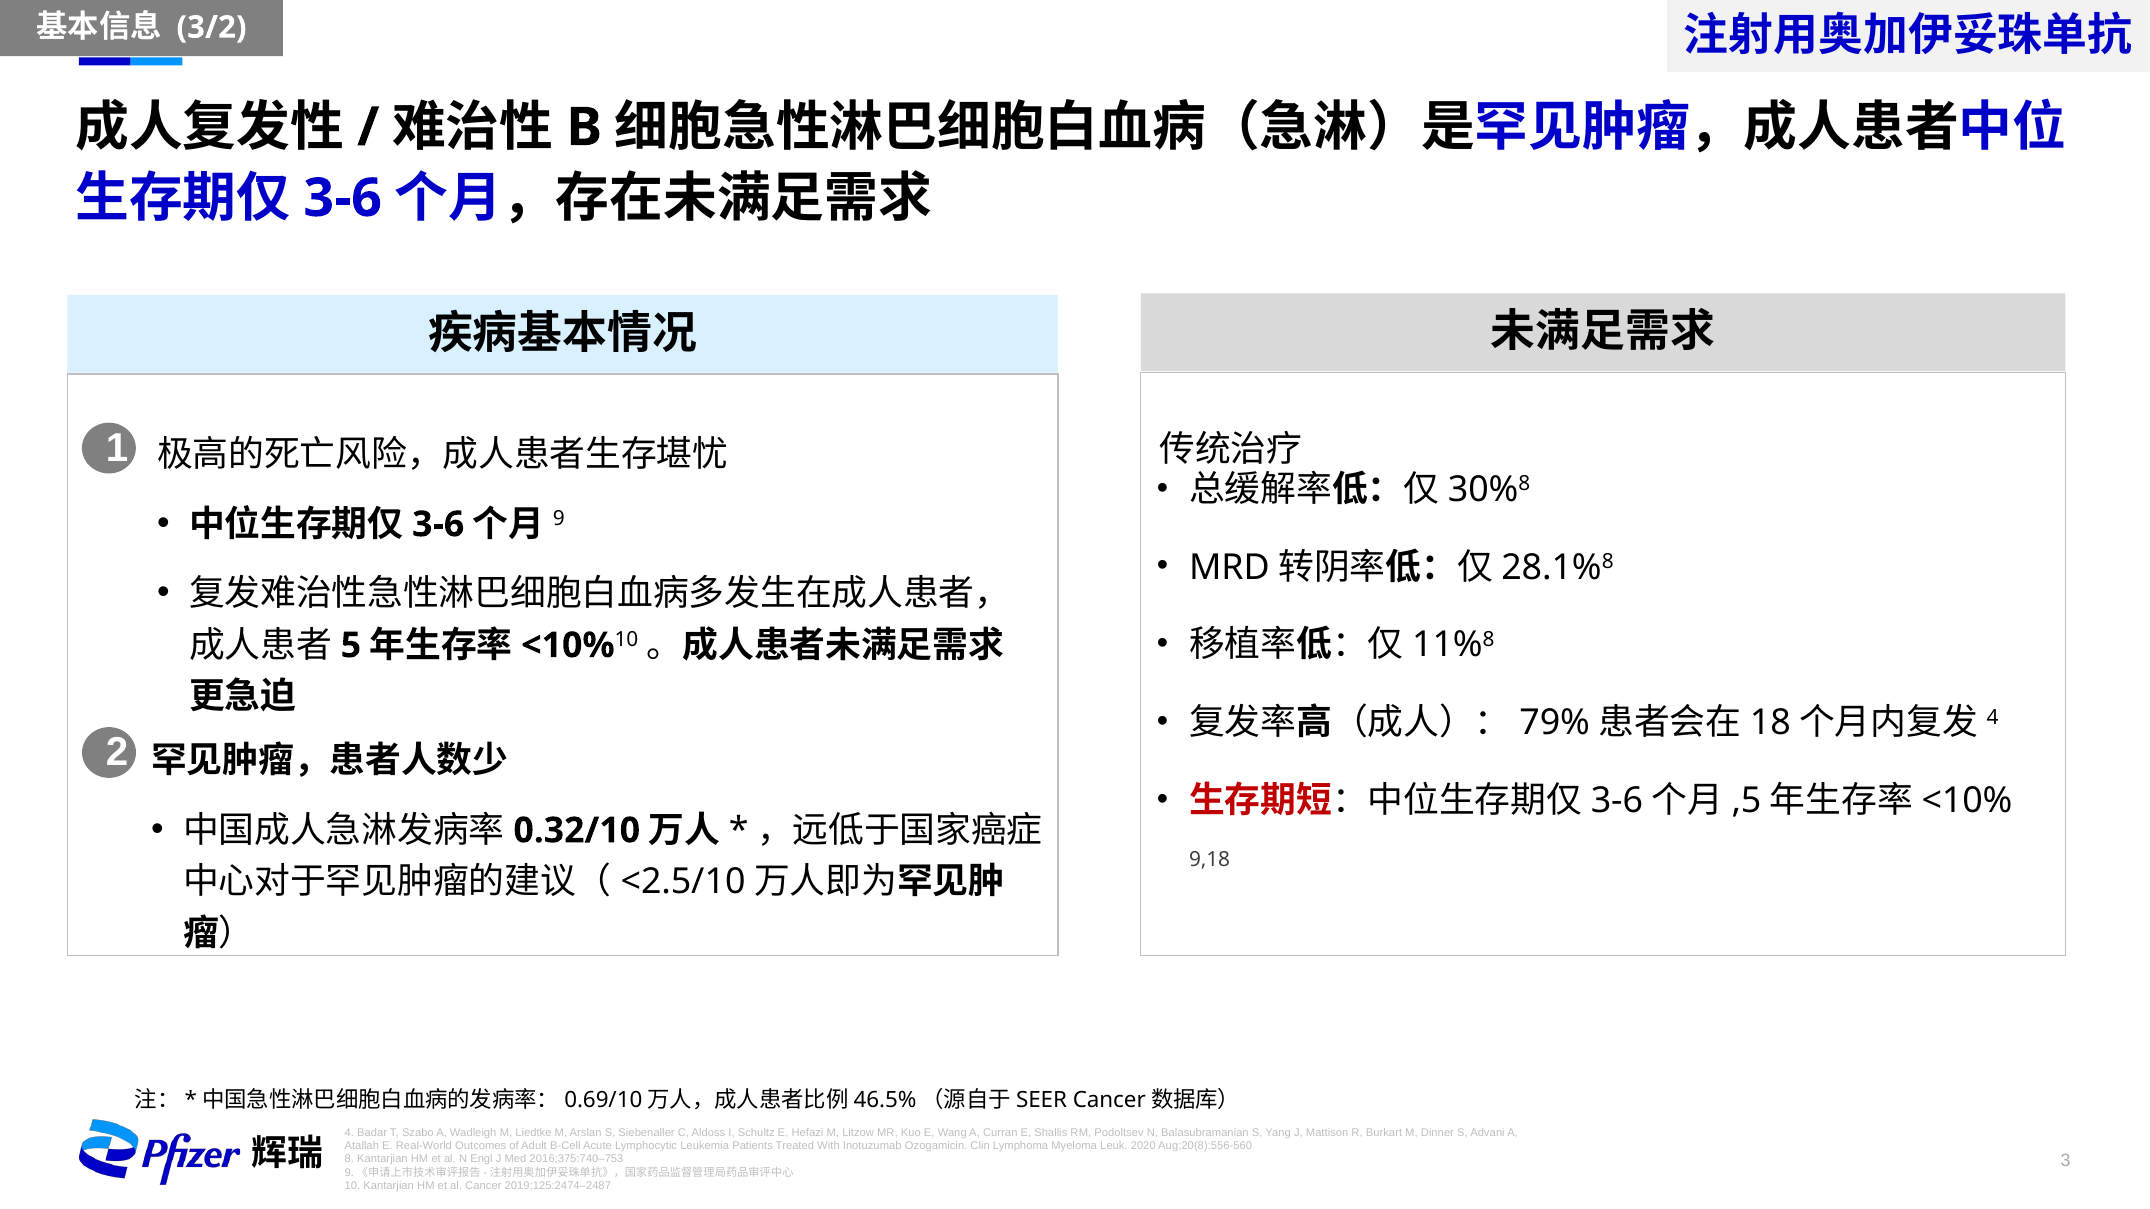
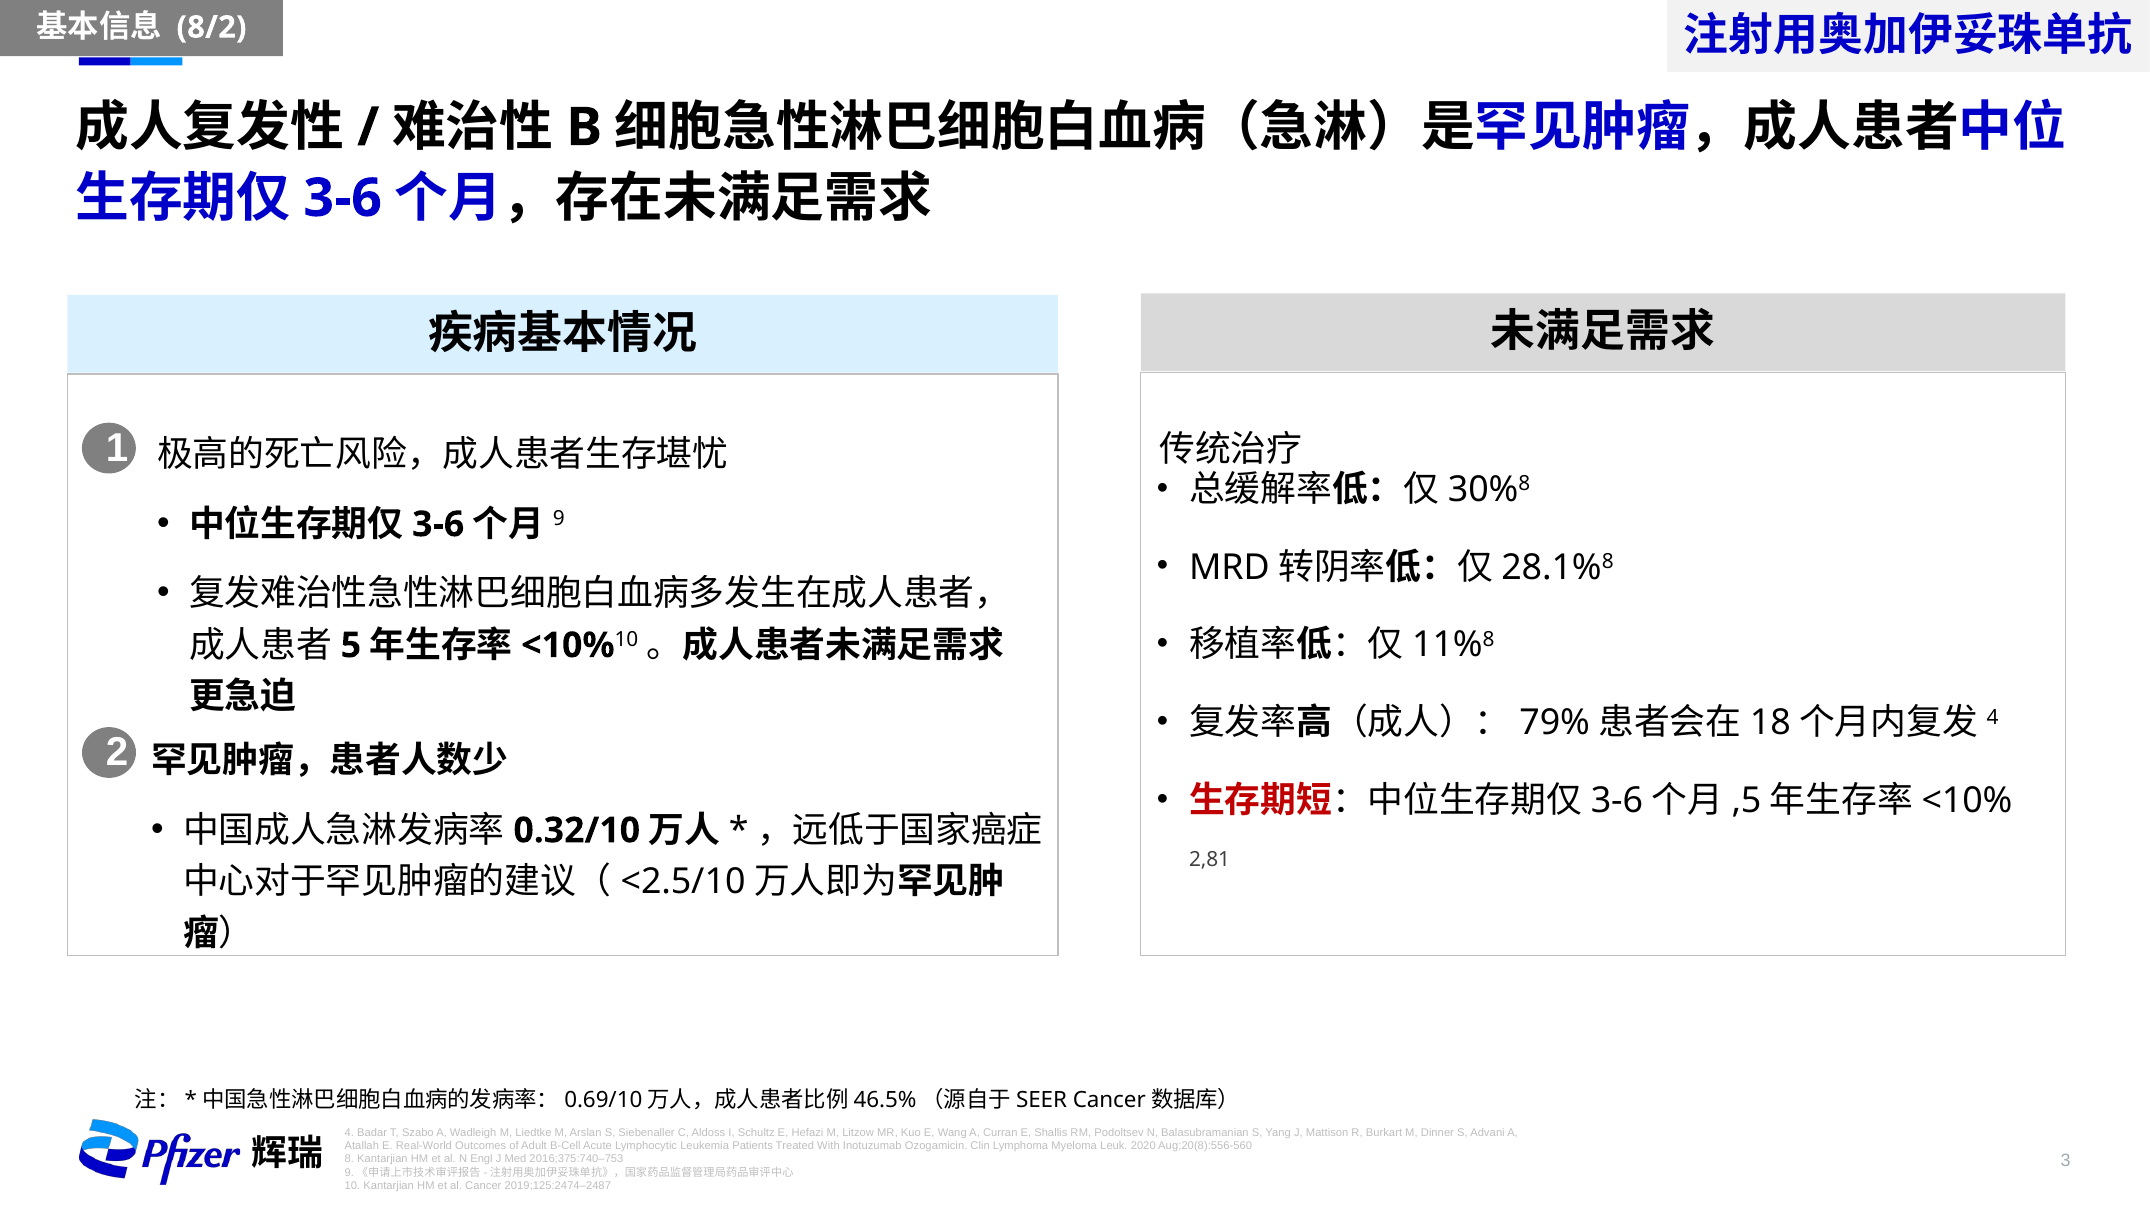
3/2: 3/2 -> 8/2
9,18: 9,18 -> 2,81
